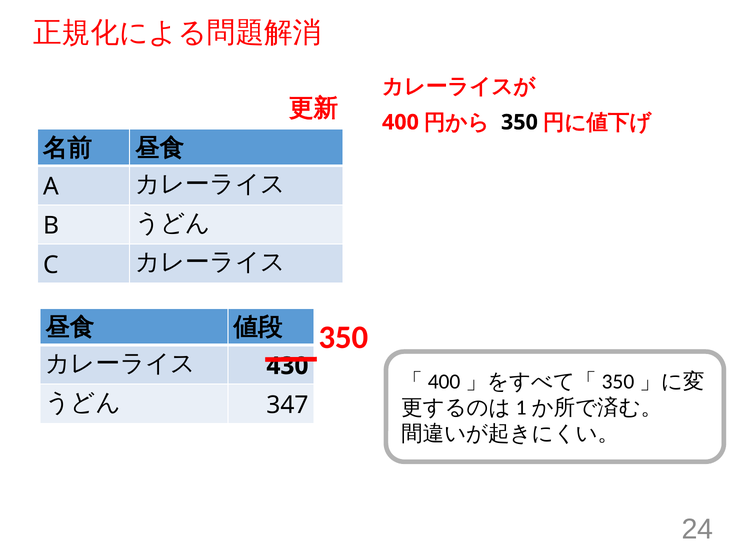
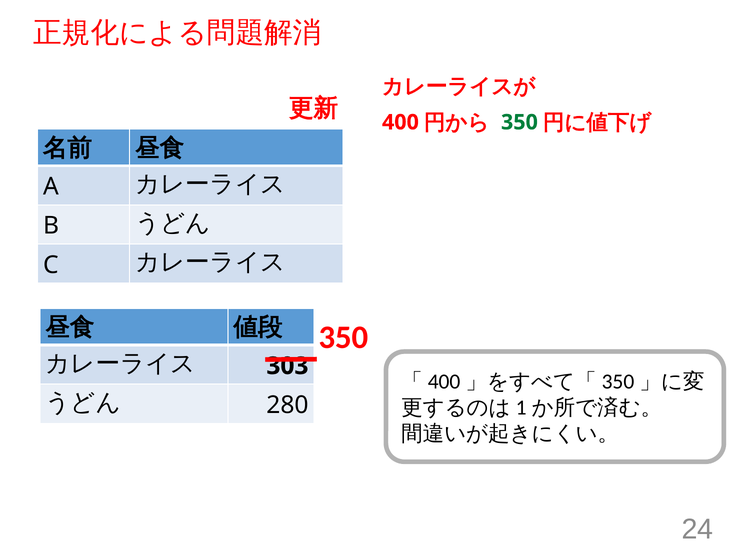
350 at (519, 122) colour: black -> green
430: 430 -> 303
347: 347 -> 280
